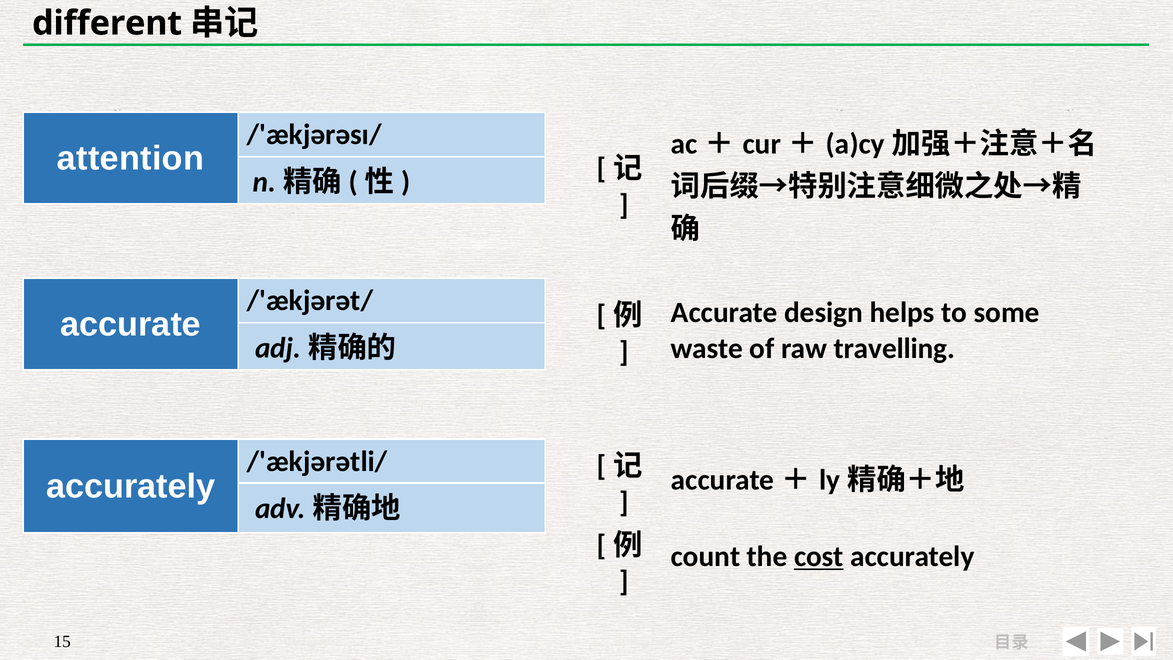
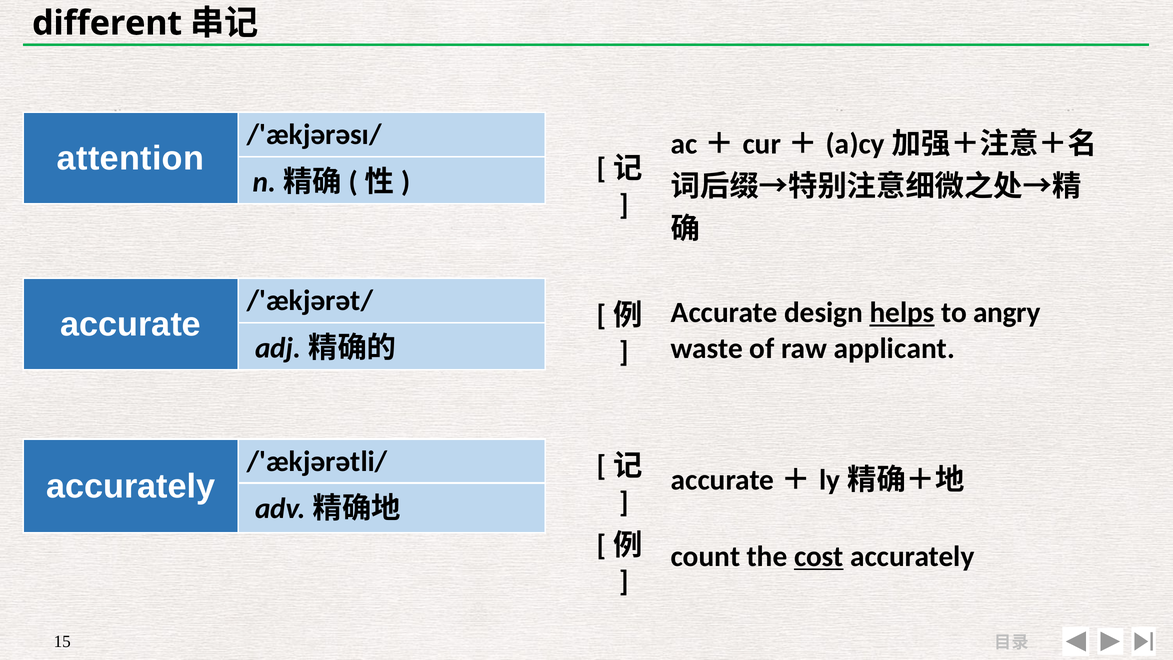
helps underline: none -> present
some: some -> angry
travelling: travelling -> applicant
